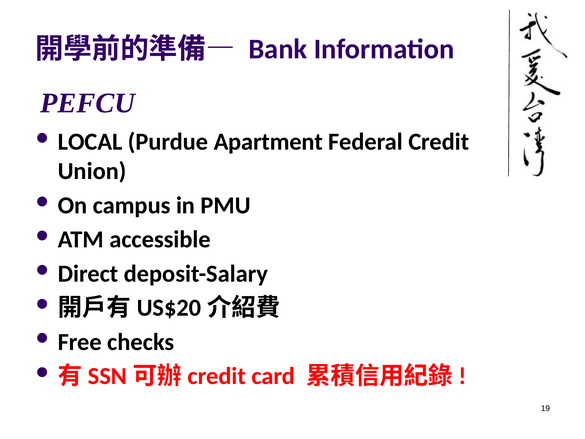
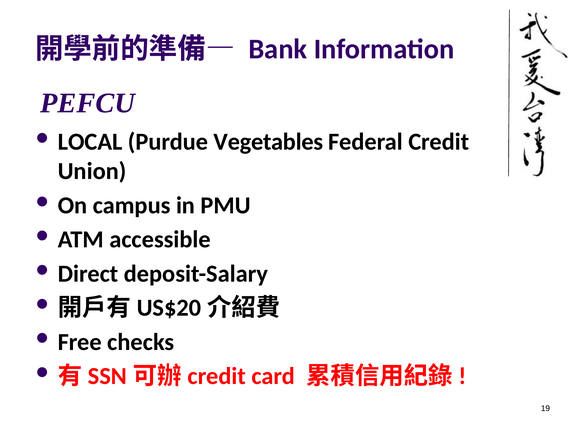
Apartment: Apartment -> Vegetables
